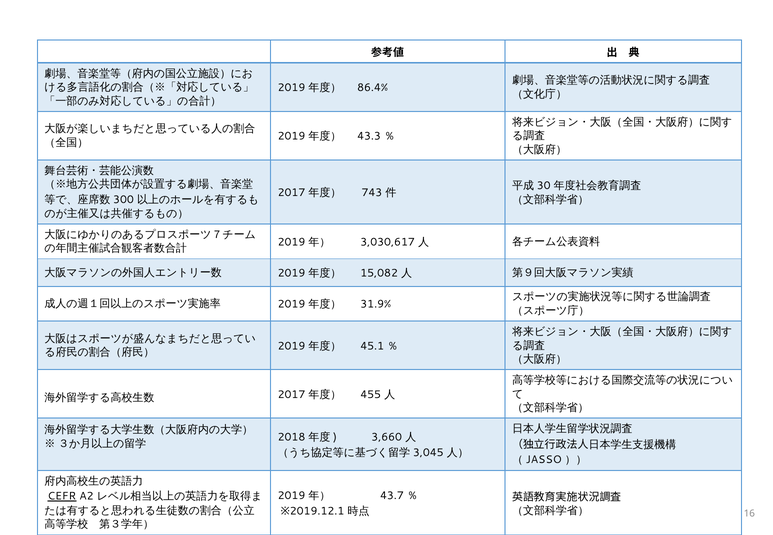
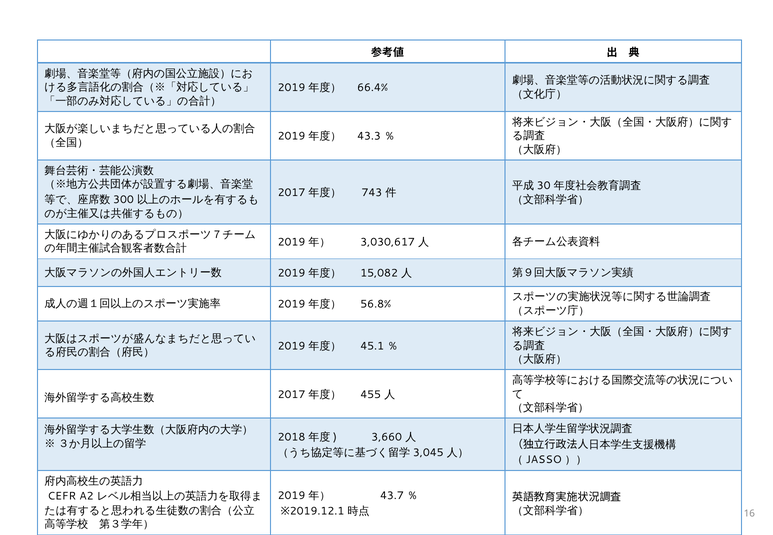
86.4%: 86.4% -> 66.4%
31.9%: 31.9% -> 56.8%
CEFR underline: present -> none
